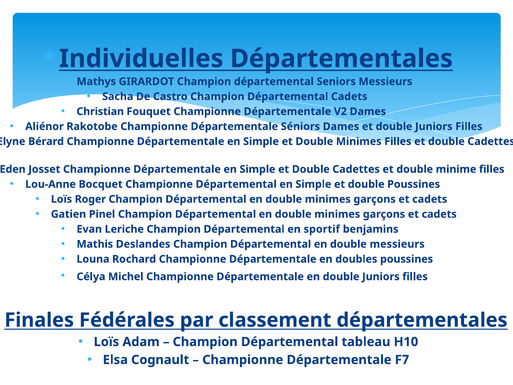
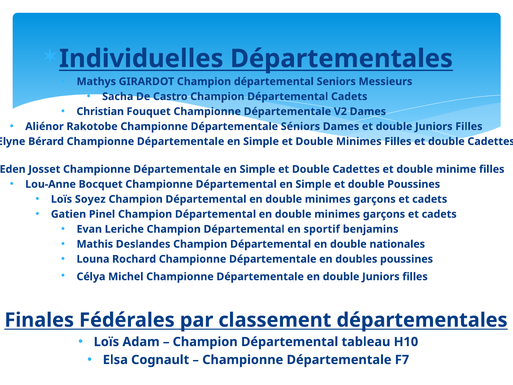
Roger: Roger -> Soyez
double messieurs: messieurs -> nationales
